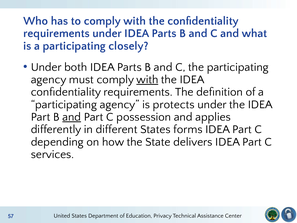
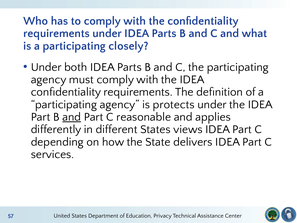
with at (147, 79) underline: present -> none
possession: possession -> reasonable
forms: forms -> views
